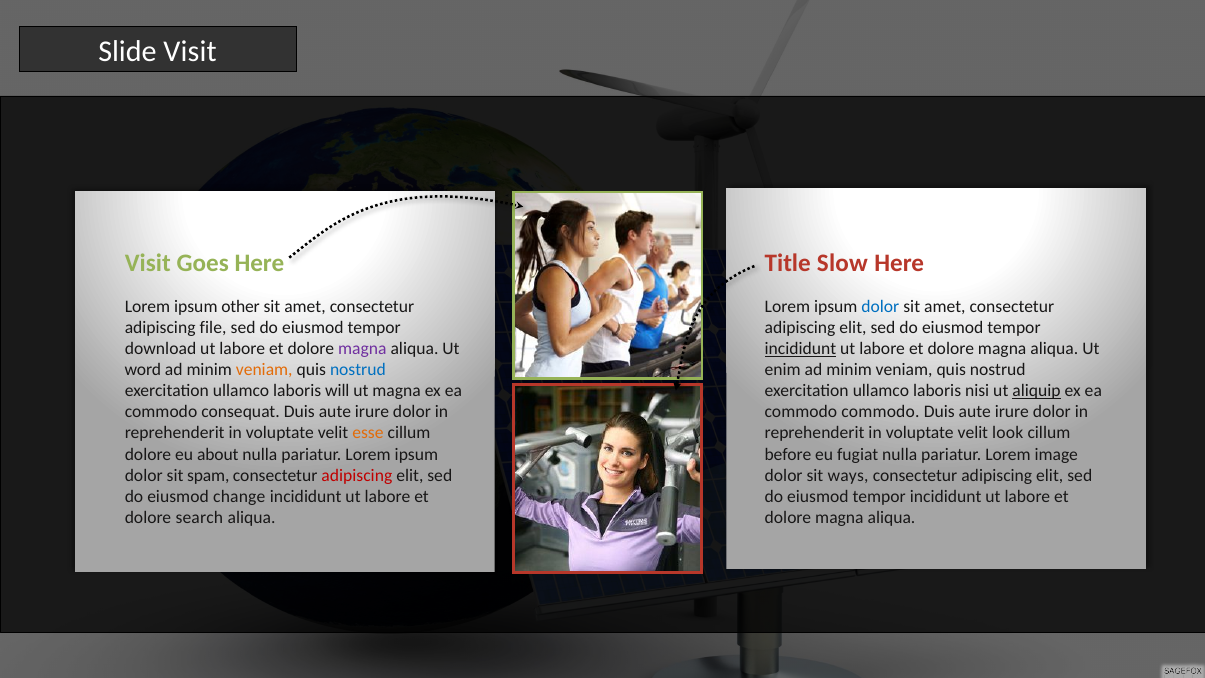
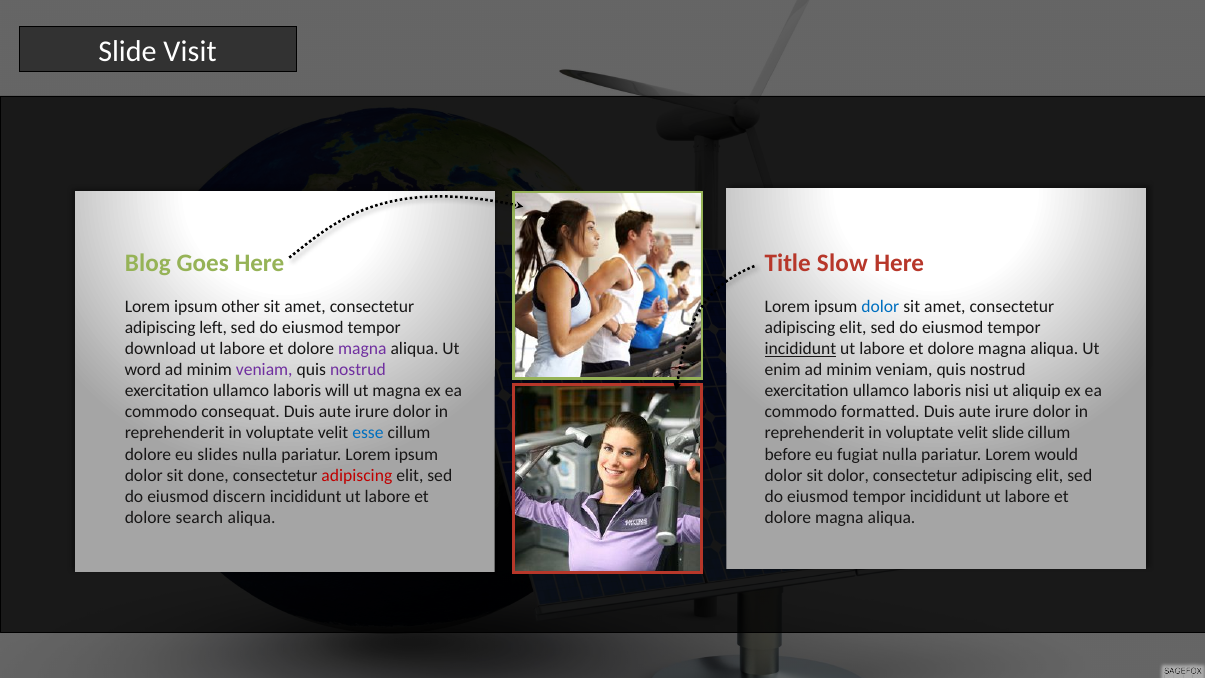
Visit at (148, 263): Visit -> Blog
file: file -> left
veniam at (264, 370) colour: orange -> purple
nostrud at (358, 370) colour: blue -> purple
aliquip underline: present -> none
commodo commodo: commodo -> formatted
esse colour: orange -> blue
velit look: look -> slide
about: about -> slides
image: image -> would
spam: spam -> done
sit ways: ways -> dolor
change: change -> discern
